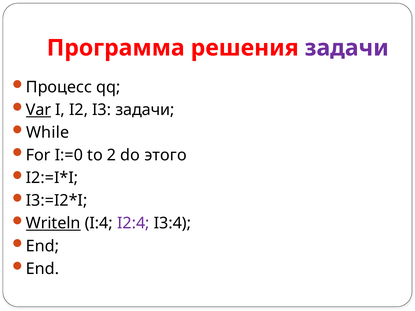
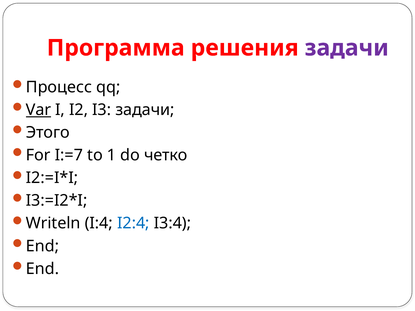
While: While -> Этого
I:=0: I:=0 -> I:=7
2: 2 -> 1
этого: этого -> четко
Writeln underline: present -> none
I2:4 colour: purple -> blue
